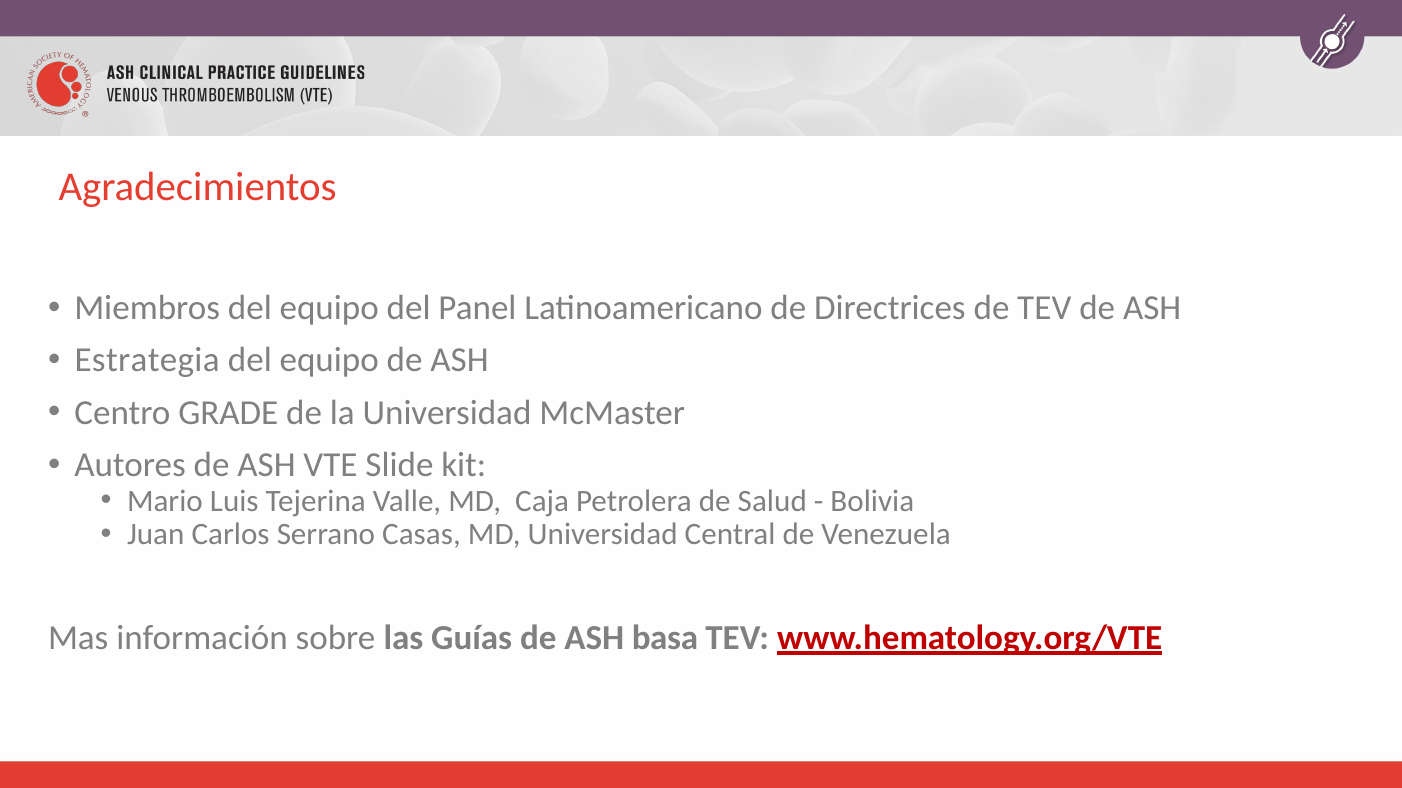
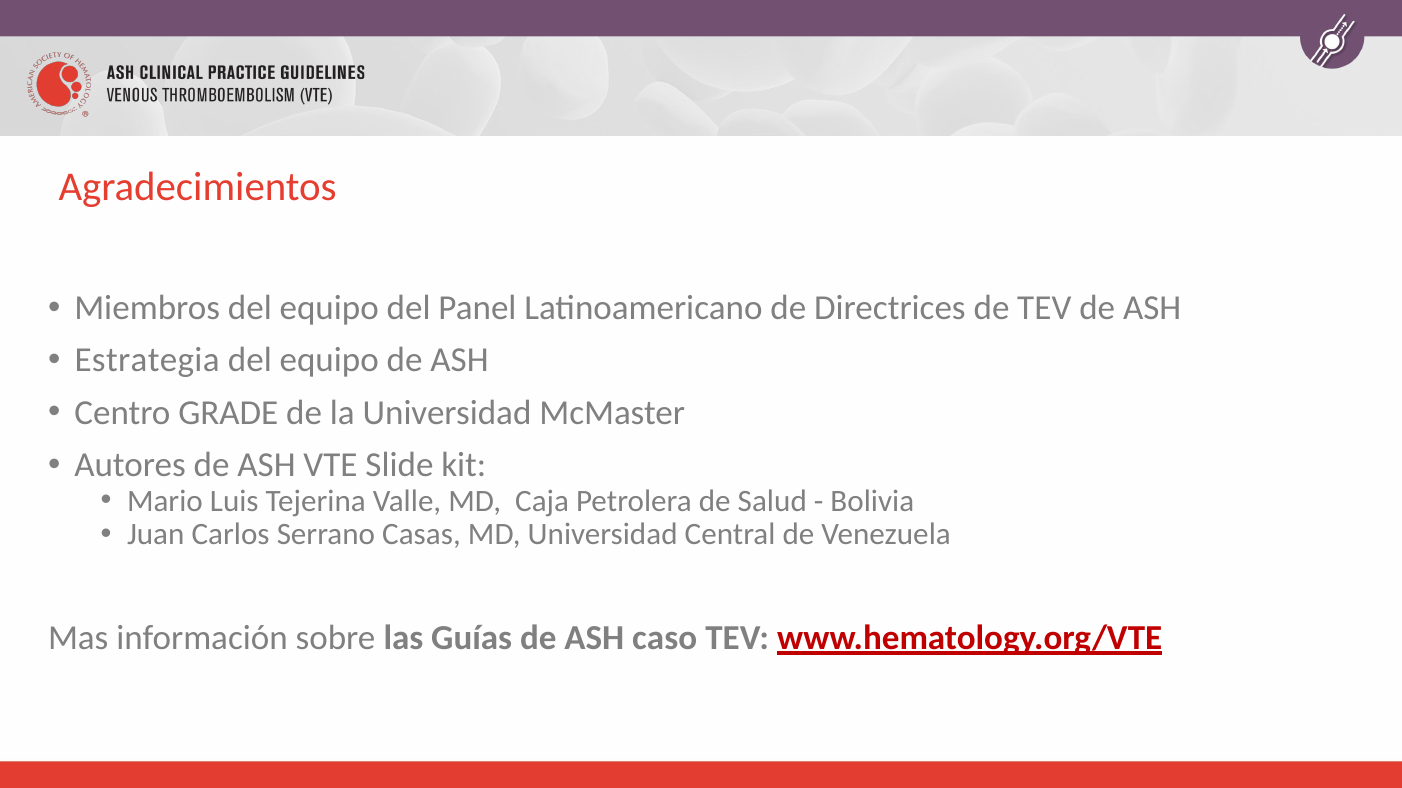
basa: basa -> caso
